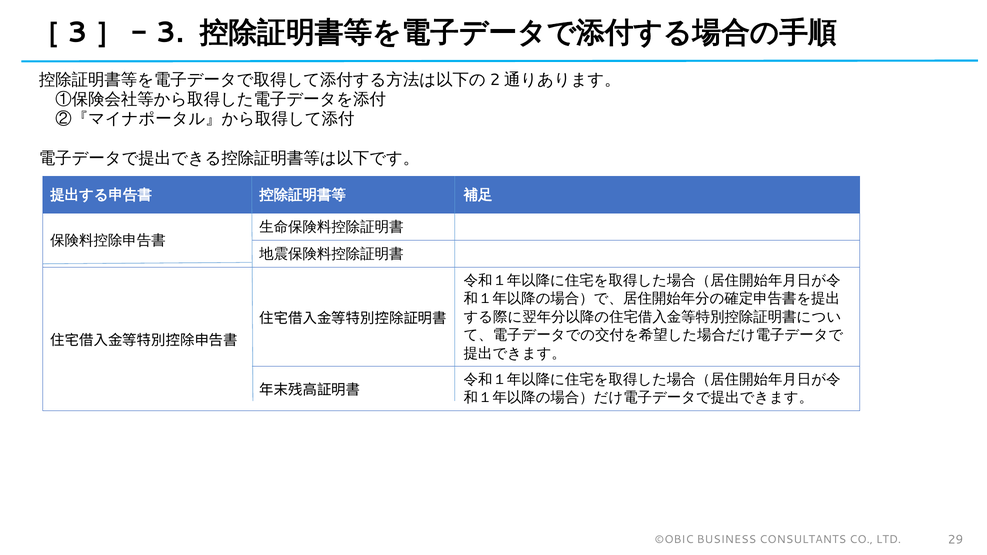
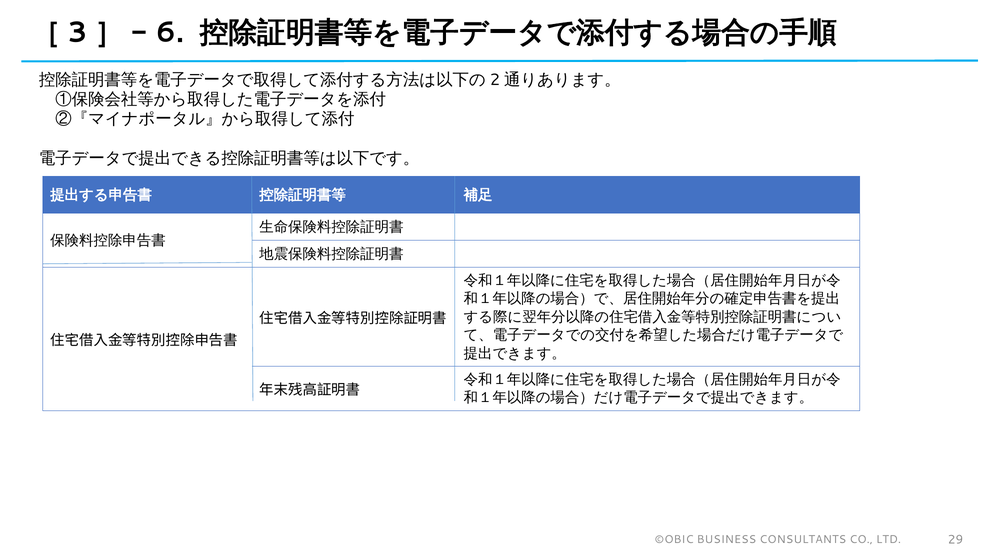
3: 3 -> 6
